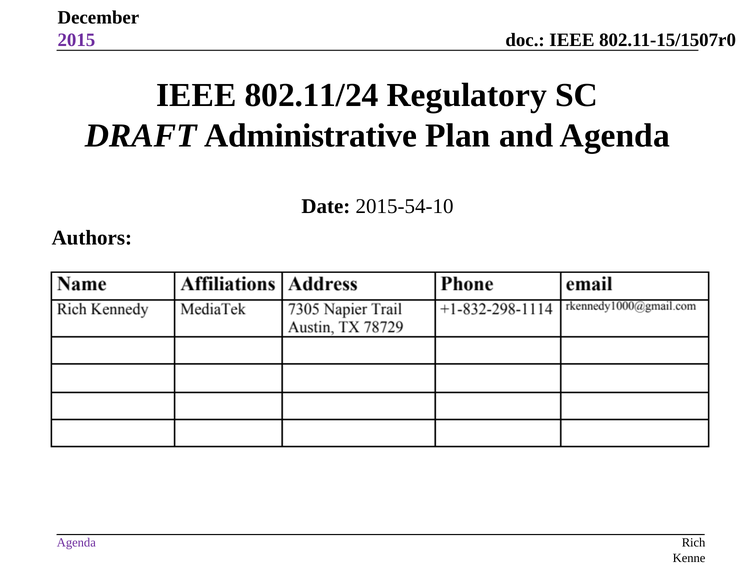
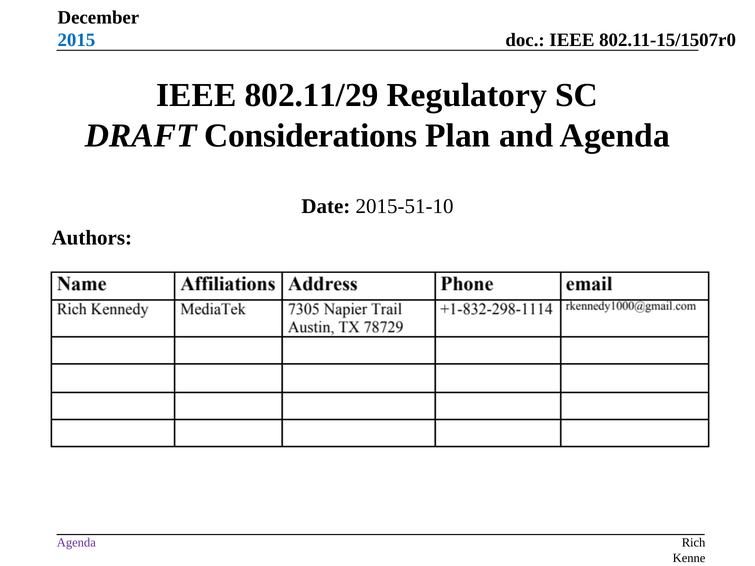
2015 colour: purple -> blue
802.11/24: 802.11/24 -> 802.11/29
Administrative: Administrative -> Considerations
2015-54-10: 2015-54-10 -> 2015-51-10
